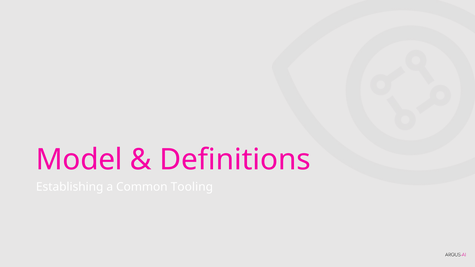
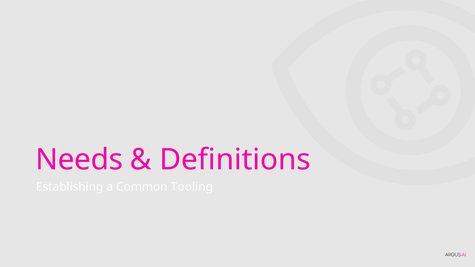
Model: Model -> Needs
